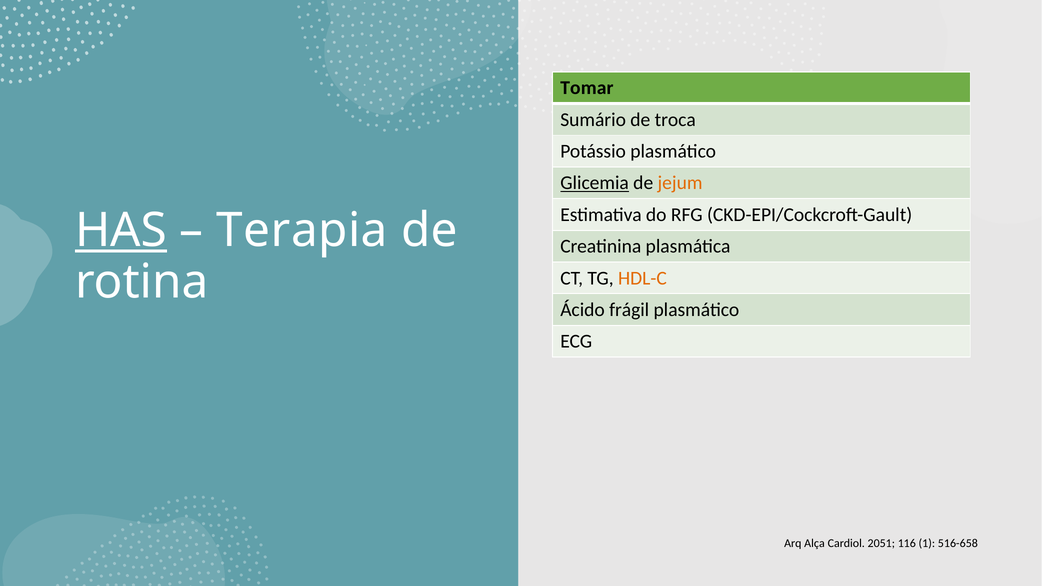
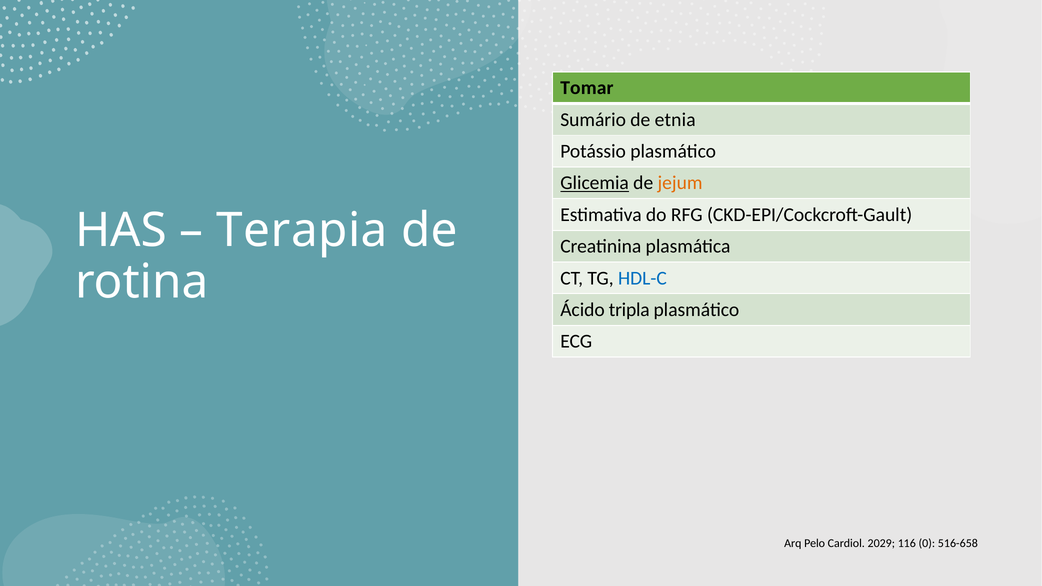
troca: troca -> etnia
HAS underline: present -> none
HDL-C colour: orange -> blue
frágil: frágil -> tripla
Alça: Alça -> Pelo
2051: 2051 -> 2029
1: 1 -> 0
